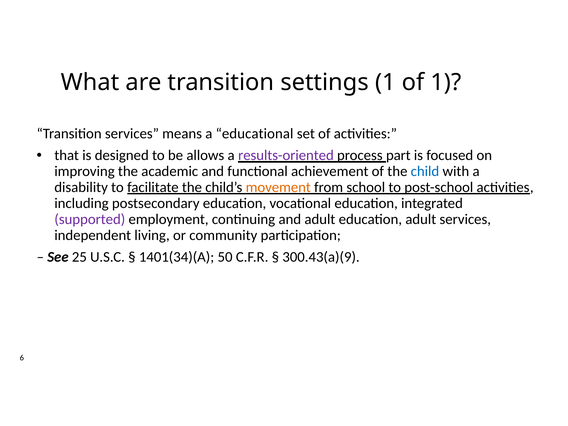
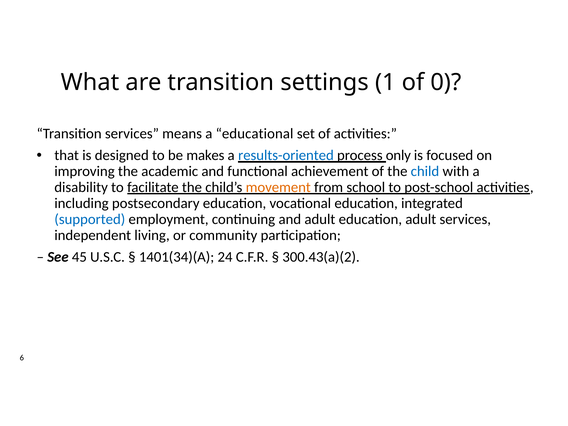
of 1: 1 -> 0
allows: allows -> makes
results-oriented colour: purple -> blue
part: part -> only
supported colour: purple -> blue
25: 25 -> 45
50: 50 -> 24
300.43(a)(9: 300.43(a)(9 -> 300.43(a)(2
